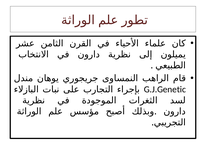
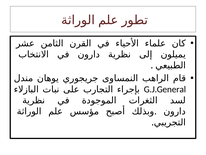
G.J.Genetic: G.J.Genetic -> G.J.General
